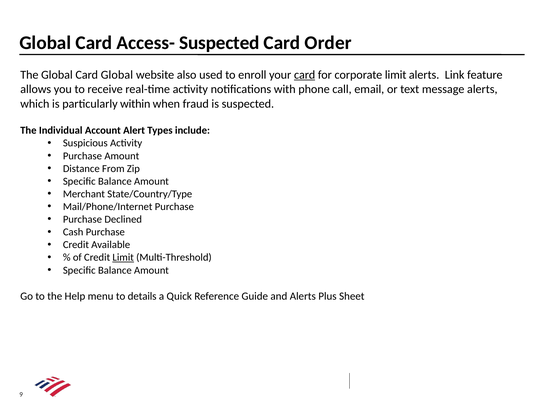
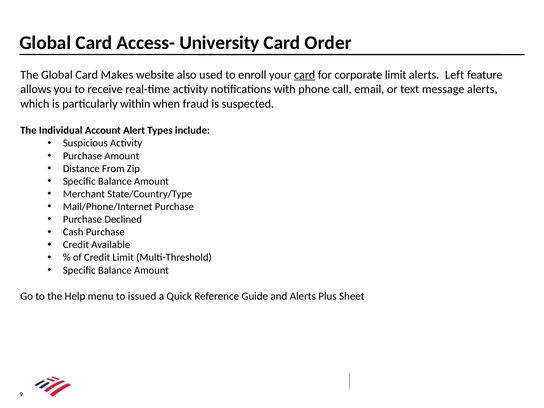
Access- Suspected: Suspected -> University
Card Global: Global -> Makes
Link: Link -> Left
Limit at (123, 257) underline: present -> none
details: details -> issued
